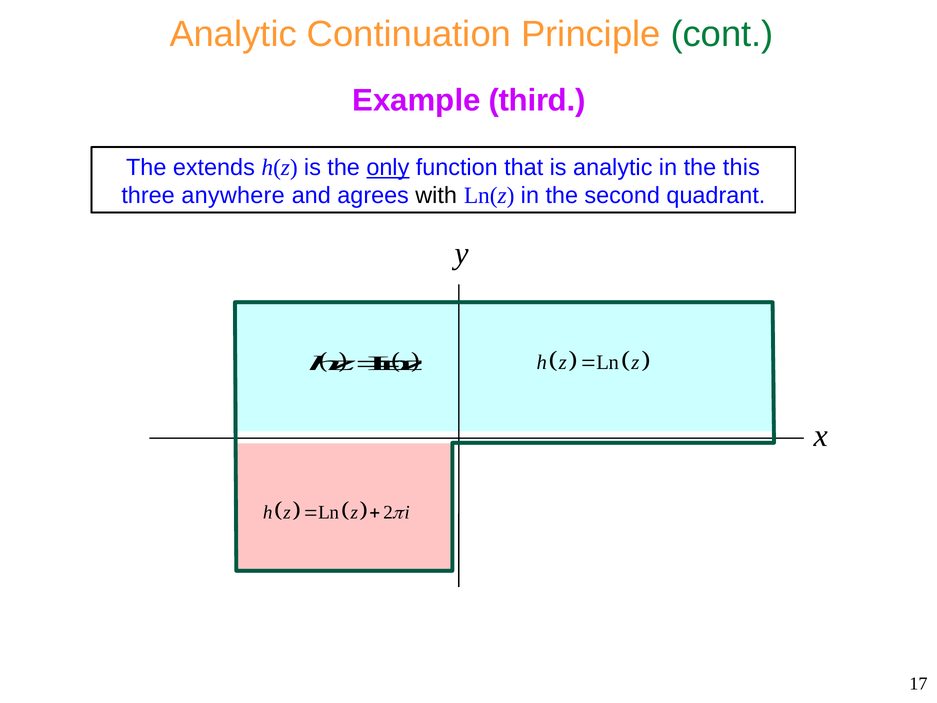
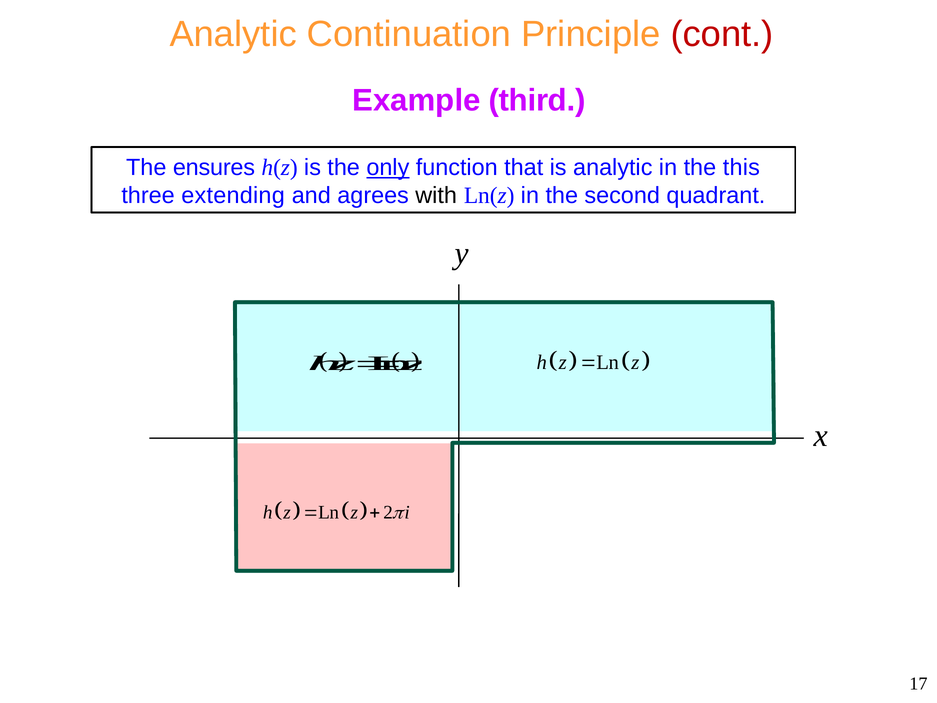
cont colour: green -> red
extends: extends -> ensures
anywhere: anywhere -> extending
